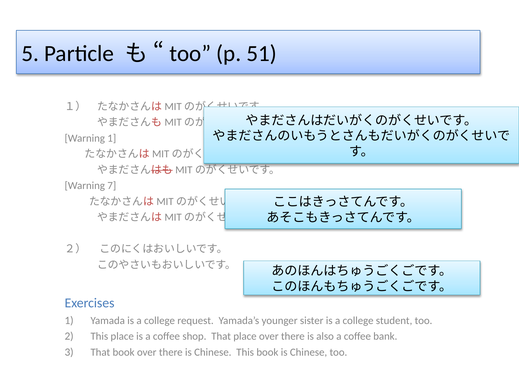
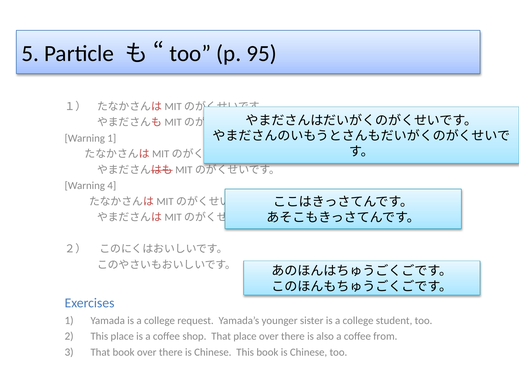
51: 51 -> 95
7: 7 -> 4
bank: bank -> from
